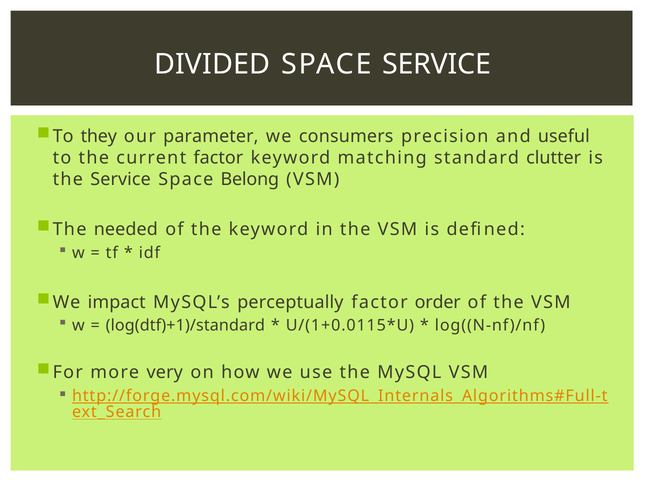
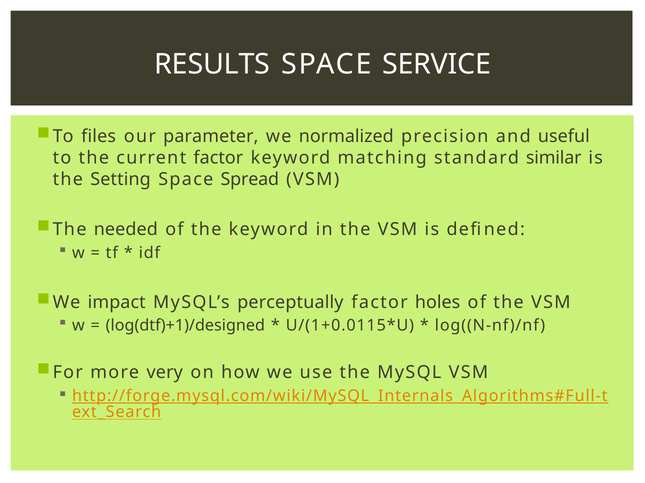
DIVIDED: DIVIDED -> RESULTS
they: they -> files
consumers: consumers -> normalized
clutter: clutter -> similar
the Service: Service -> Setting
Belong: Belong -> Spread
order: order -> holes
log(dtf)+1)/standard: log(dtf)+1)/standard -> log(dtf)+1)/designed
